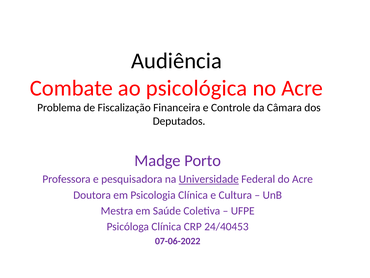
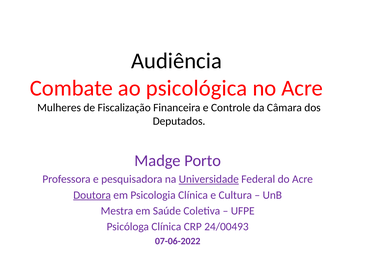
Problema: Problema -> Mulheres
Doutora underline: none -> present
24/40453: 24/40453 -> 24/00493
